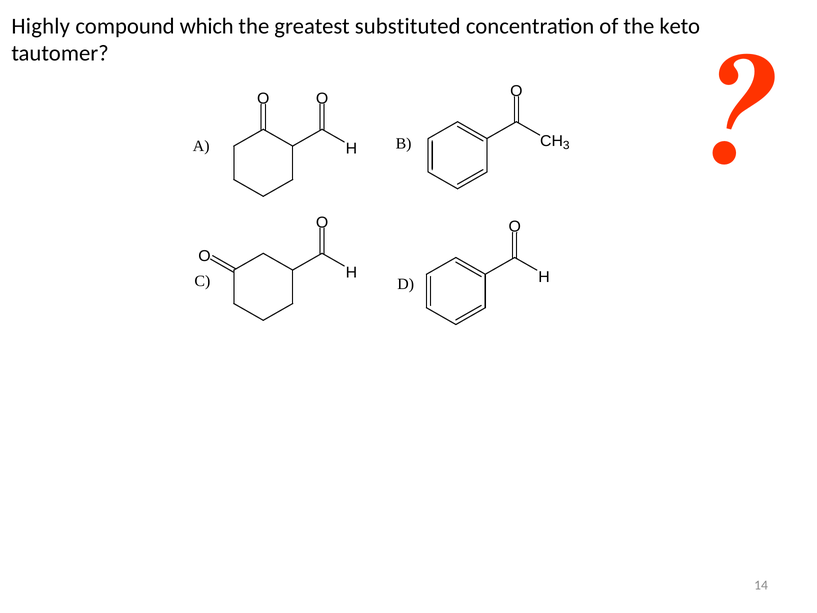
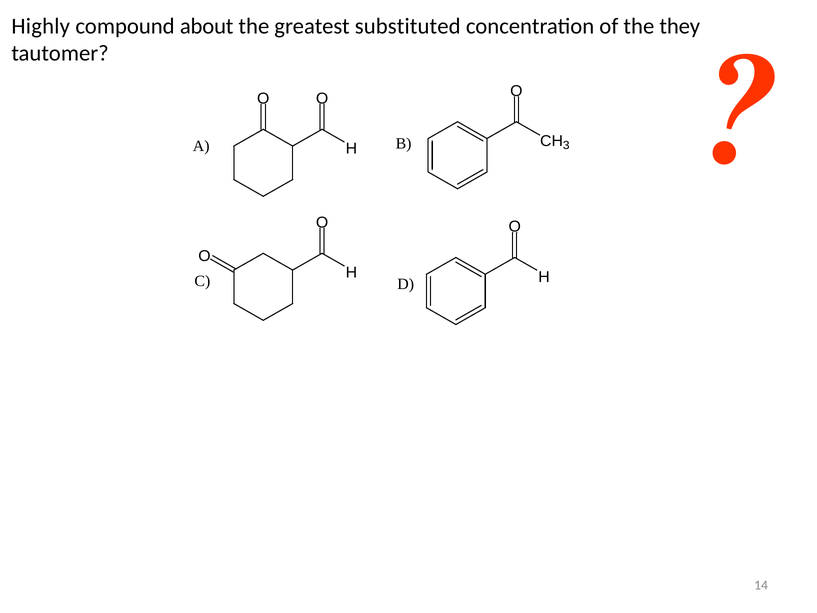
which: which -> about
keto: keto -> they
